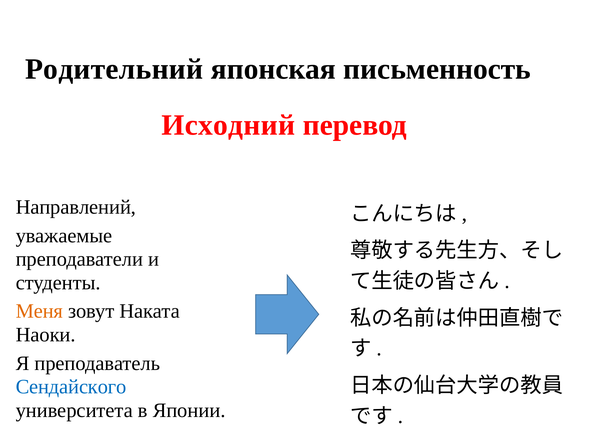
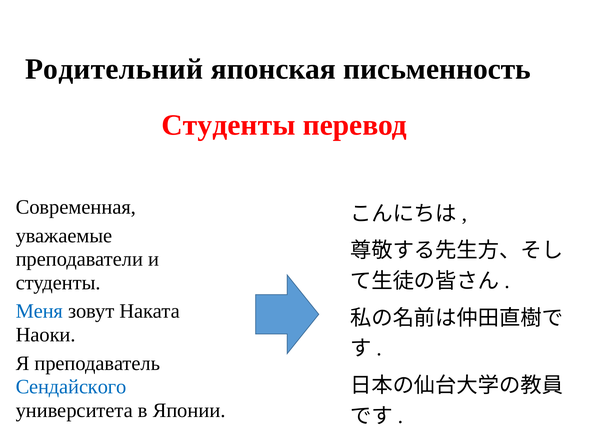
Исходний at (228, 125): Исходний -> Студенты
Направлений: Направлений -> Современная
Меня colour: orange -> blue
